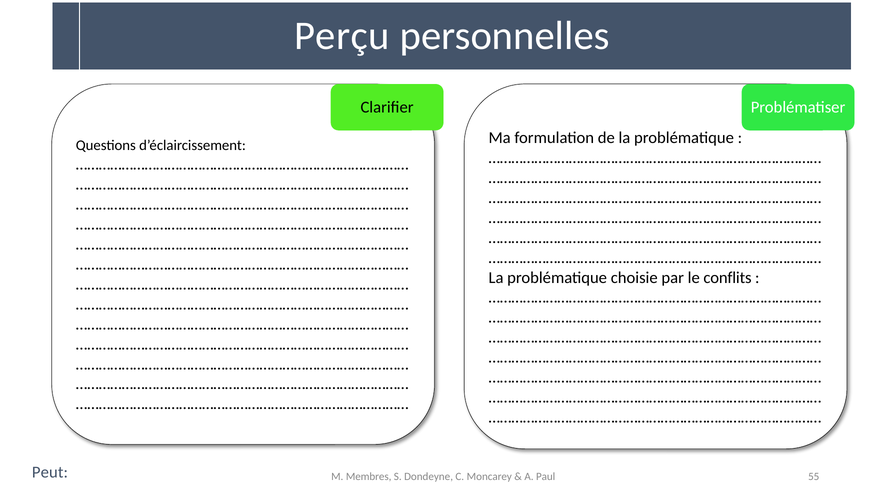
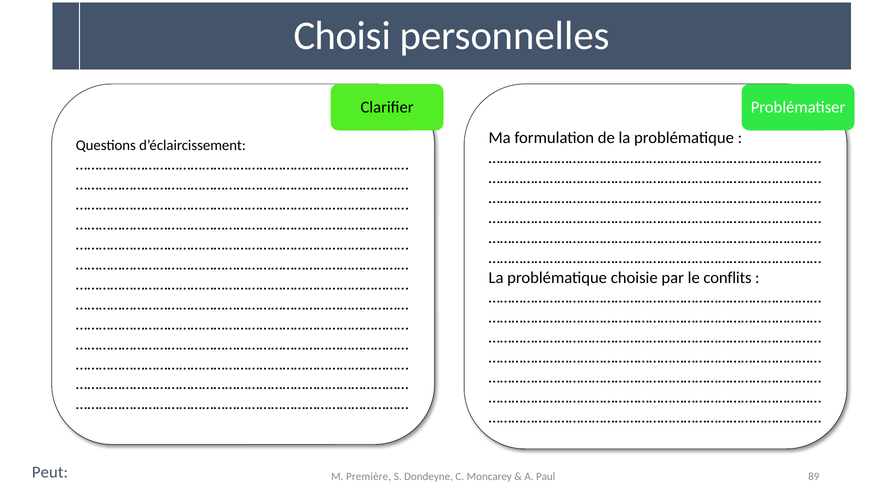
Perçu: Perçu -> Choisi
Membres: Membres -> Première
55: 55 -> 89
